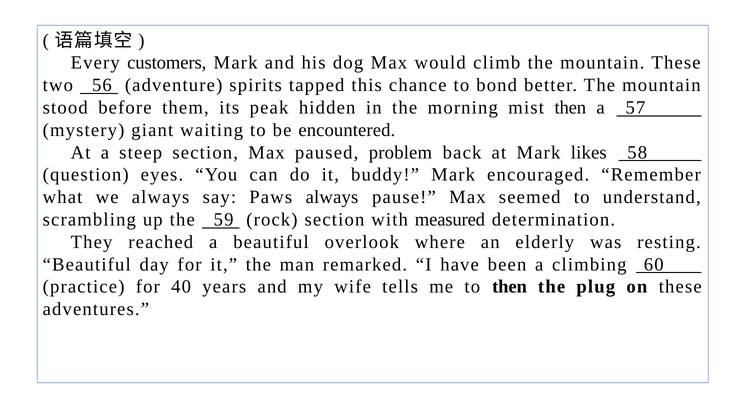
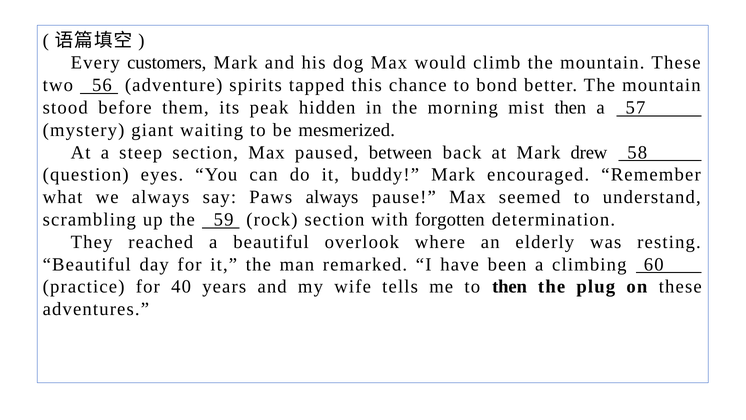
encountered: encountered -> mesmerized
problem: problem -> between
likes: likes -> drew
measured: measured -> forgotten
